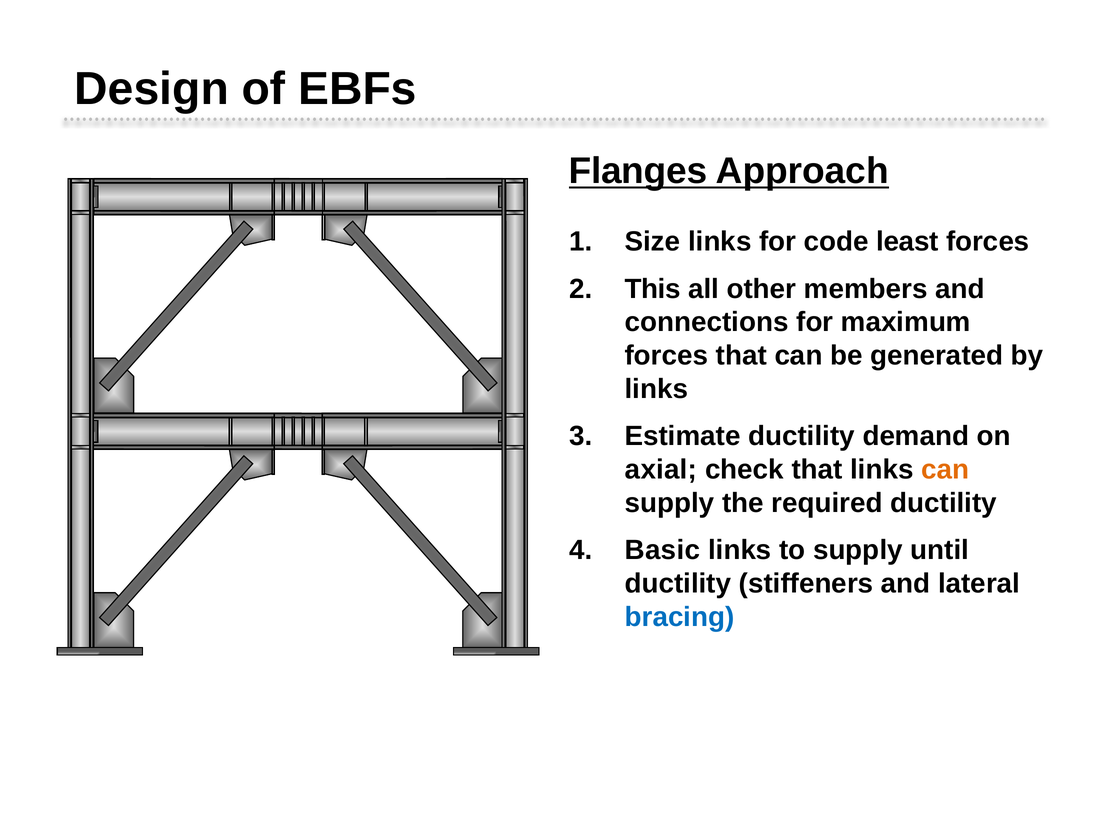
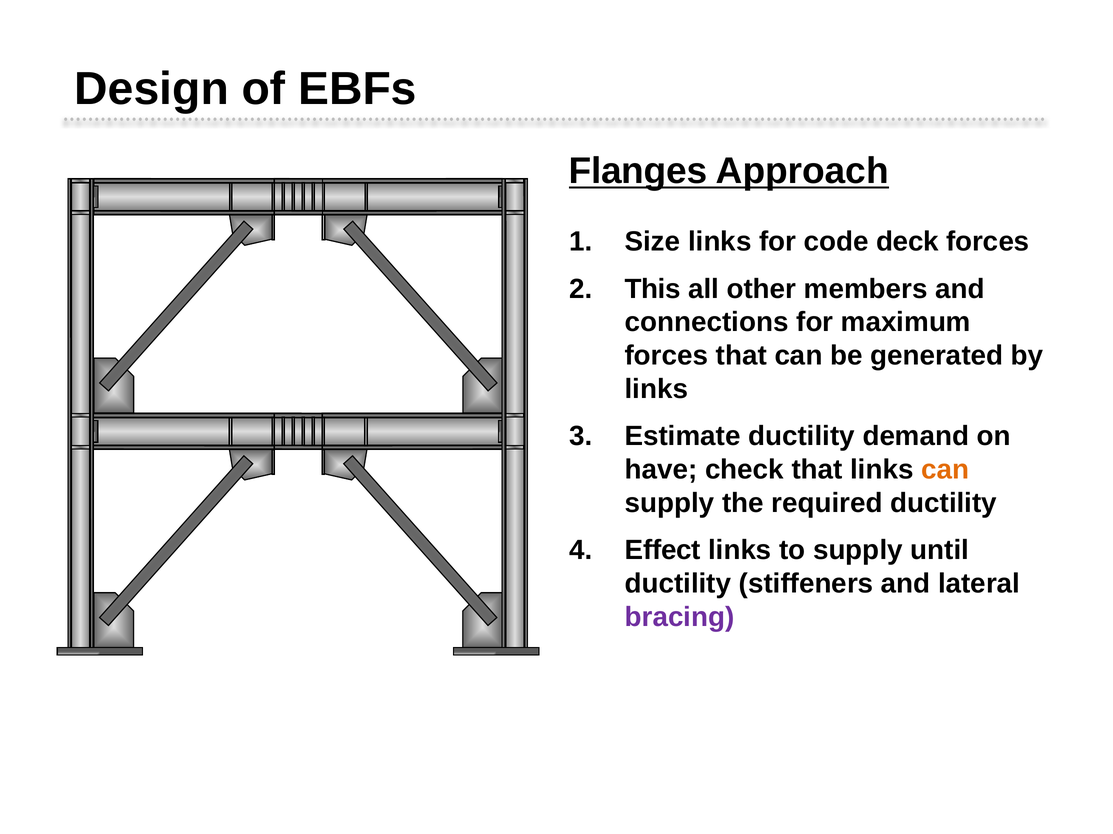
least: least -> deck
axial: axial -> have
Basic: Basic -> Effect
bracing colour: blue -> purple
